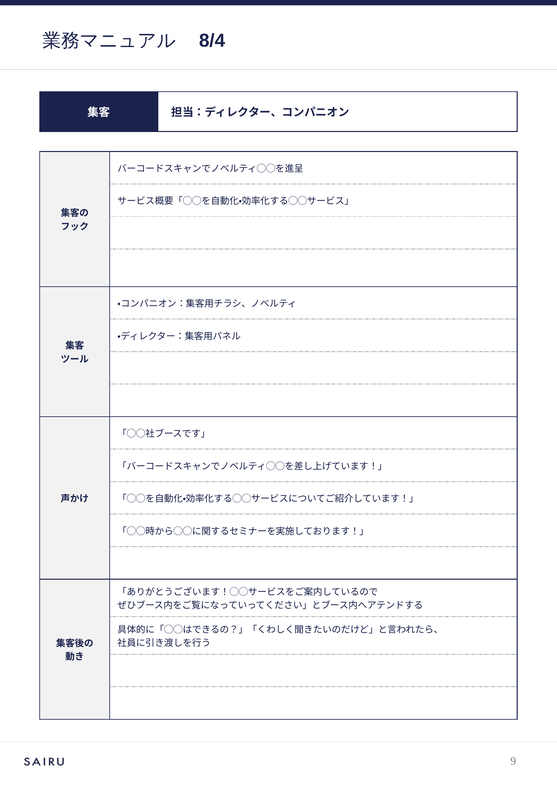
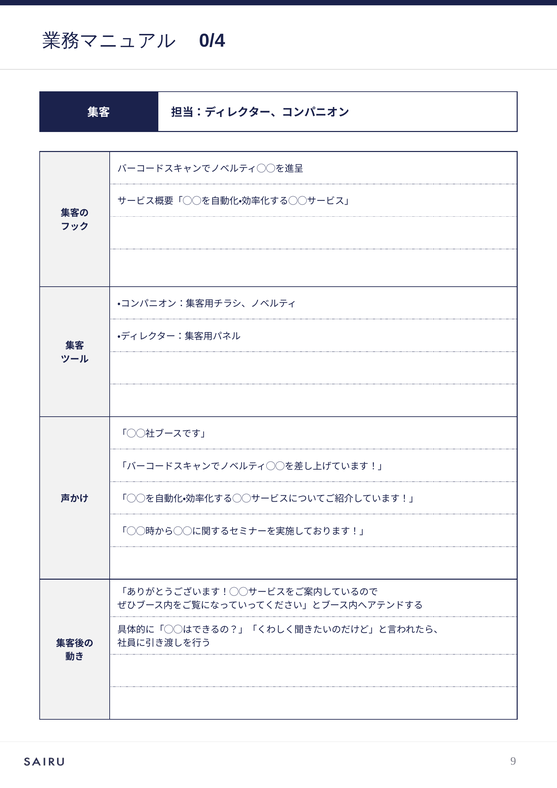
8/4: 8/4 -> 0/4
